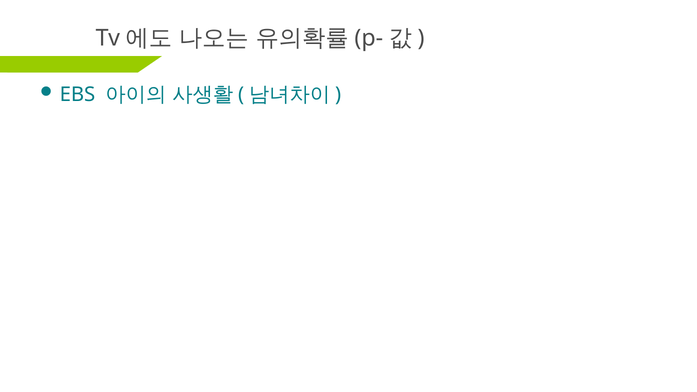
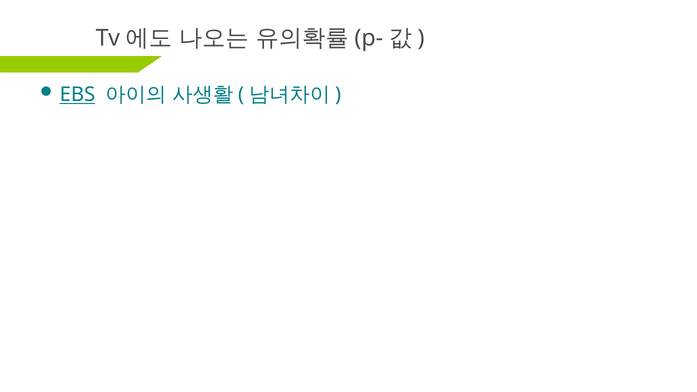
EBS underline: none -> present
